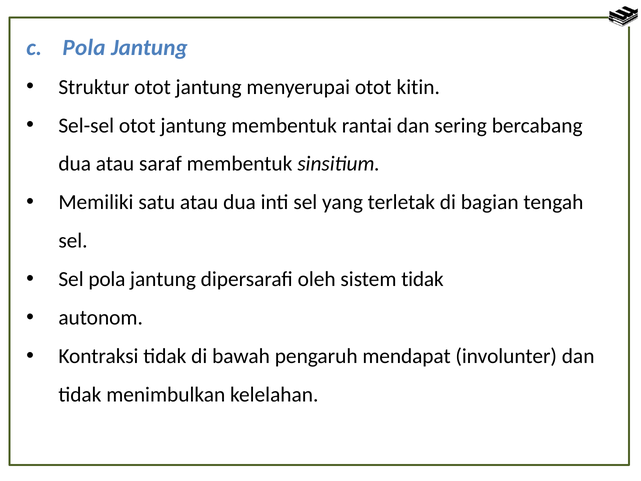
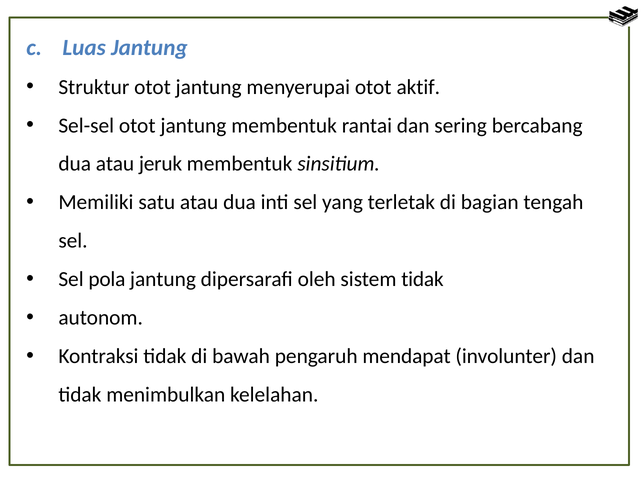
Pola at (84, 48): Pola -> Luas
kitin: kitin -> aktif
saraf: saraf -> jeruk
